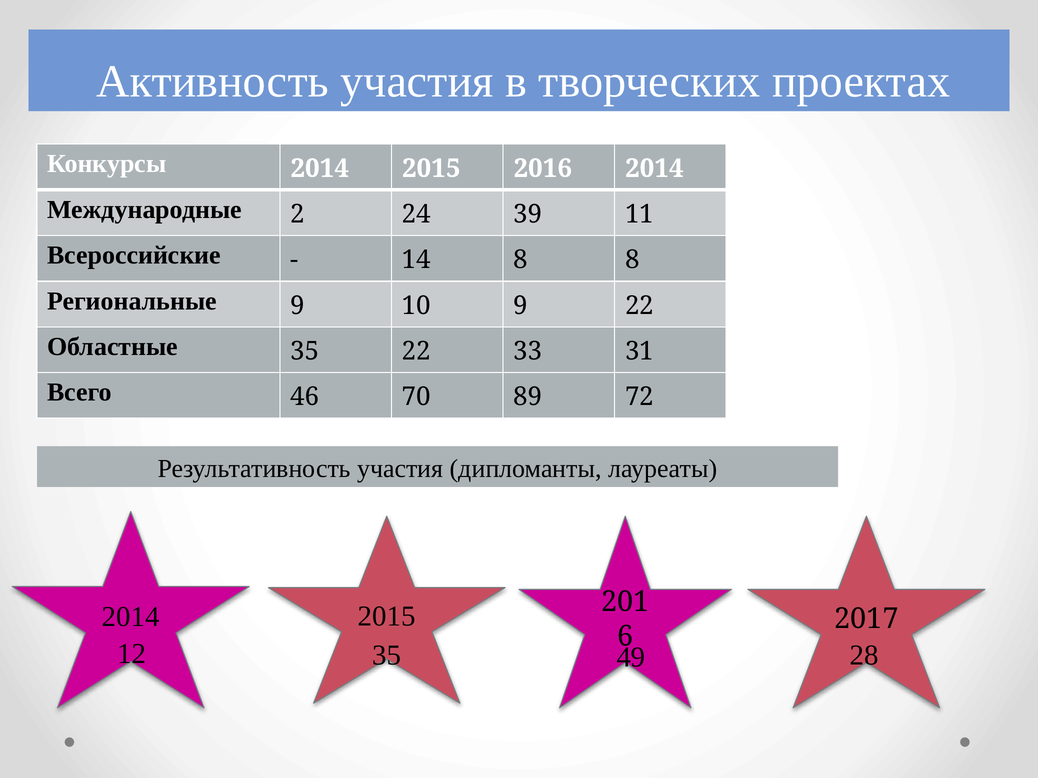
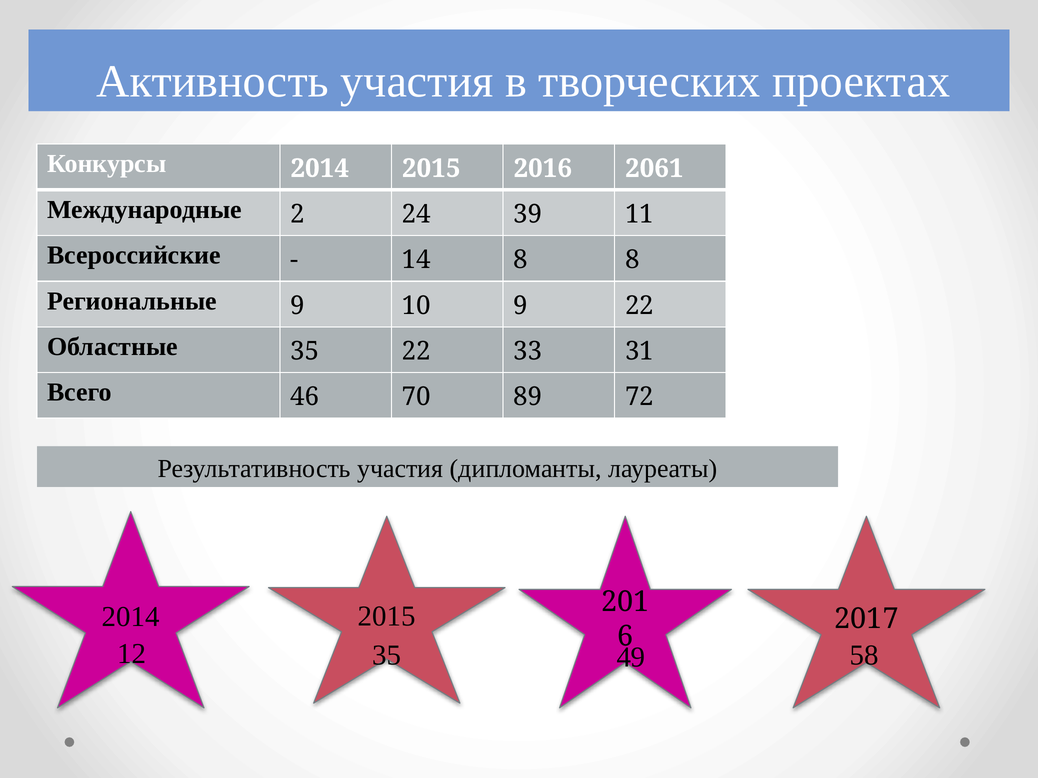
2016 2014: 2014 -> 2061
28: 28 -> 58
